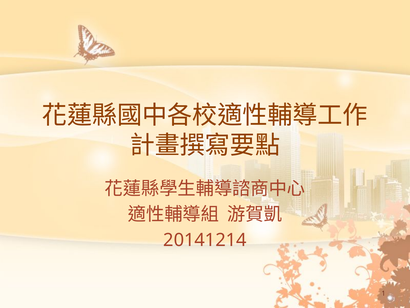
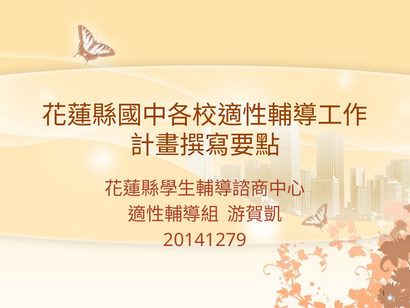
20141214: 20141214 -> 20141279
